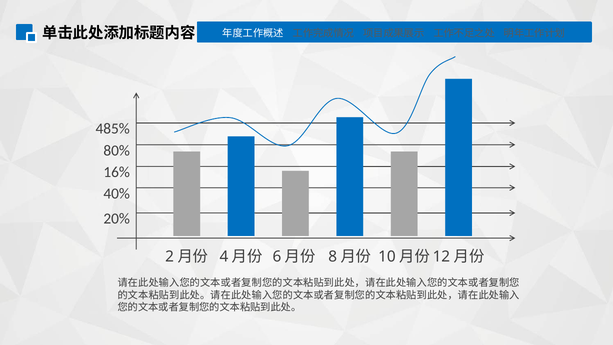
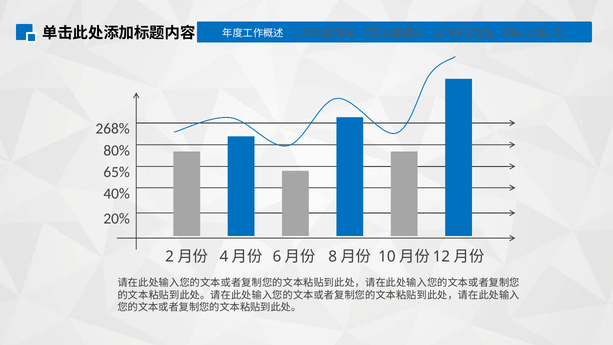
485%: 485% -> 268%
16%: 16% -> 65%
